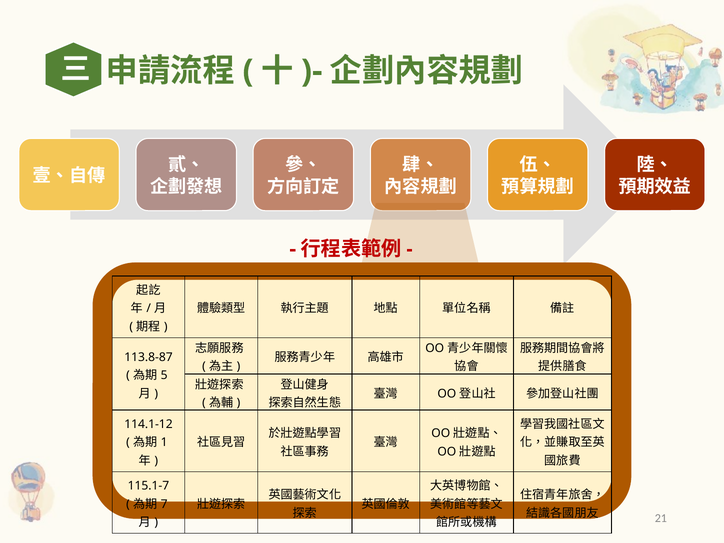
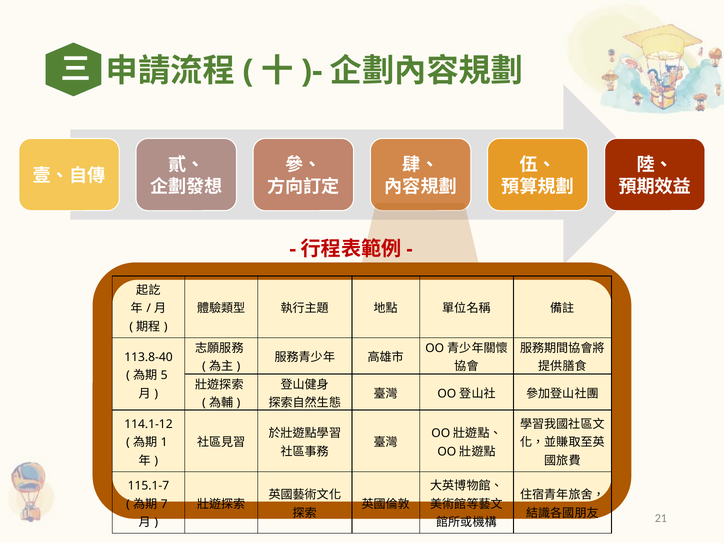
113.8-87: 113.8-87 -> 113.8-40
